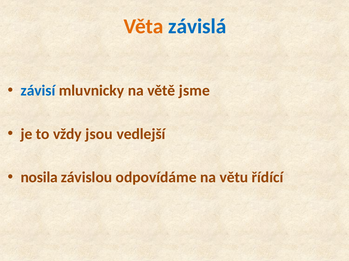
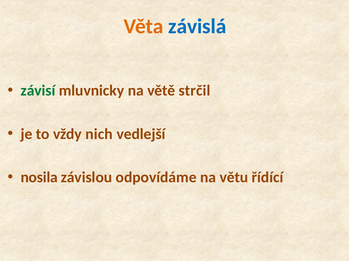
závisí colour: blue -> green
jsme: jsme -> strčil
jsou: jsou -> nich
